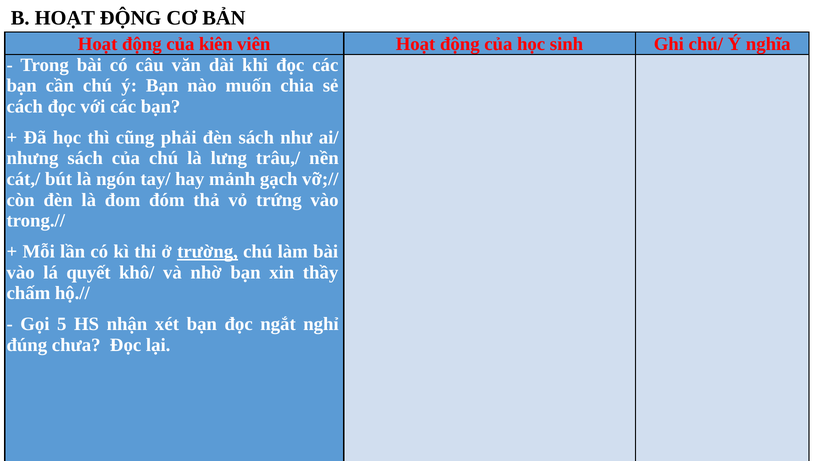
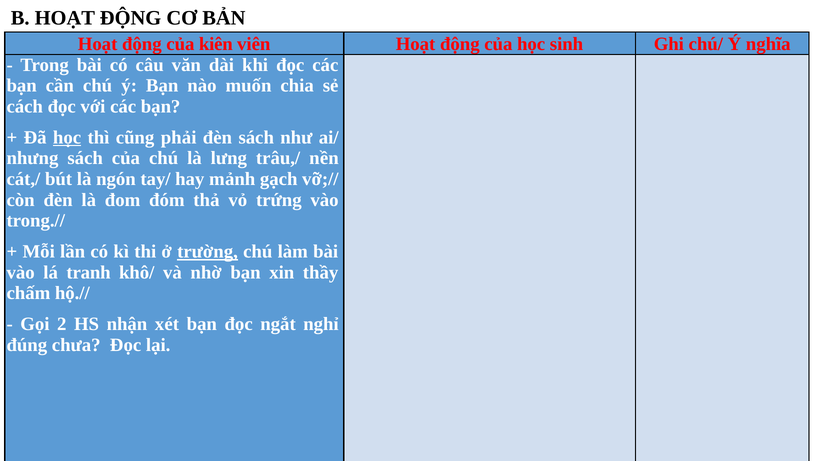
học at (67, 138) underline: none -> present
quyết: quyết -> tranh
5: 5 -> 2
